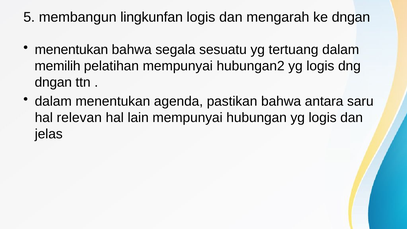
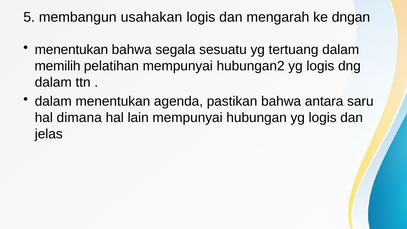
lingkunfan: lingkunfan -> usahakan
dngan at (53, 82): dngan -> dalam
relevan: relevan -> dimana
